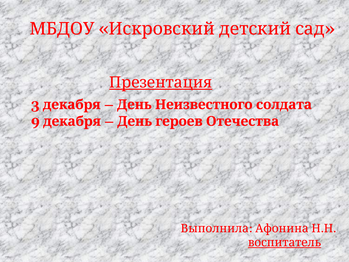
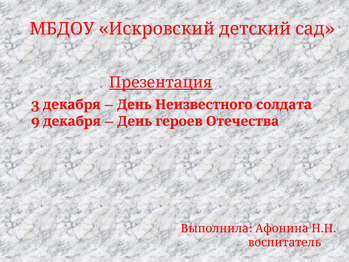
воспитатель underline: present -> none
